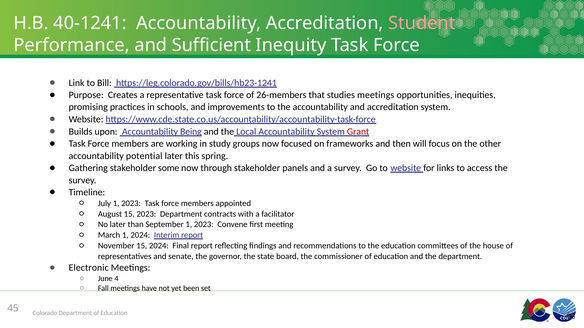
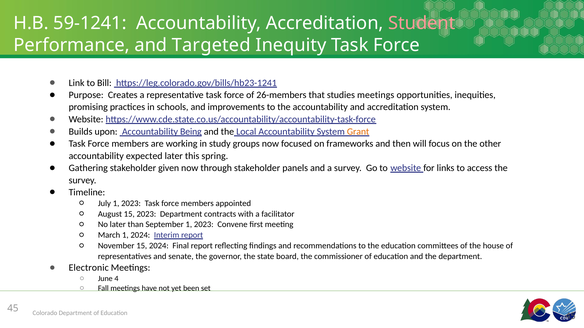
40-1241: 40-1241 -> 59-1241
Sufficient: Sufficient -> Targeted
Grant colour: red -> orange
potential: potential -> expected
some: some -> given
